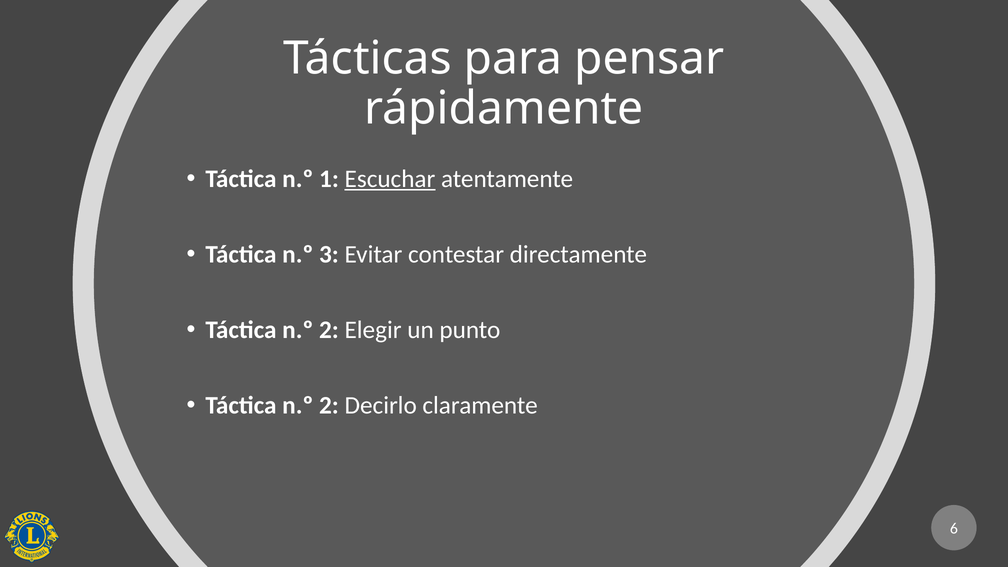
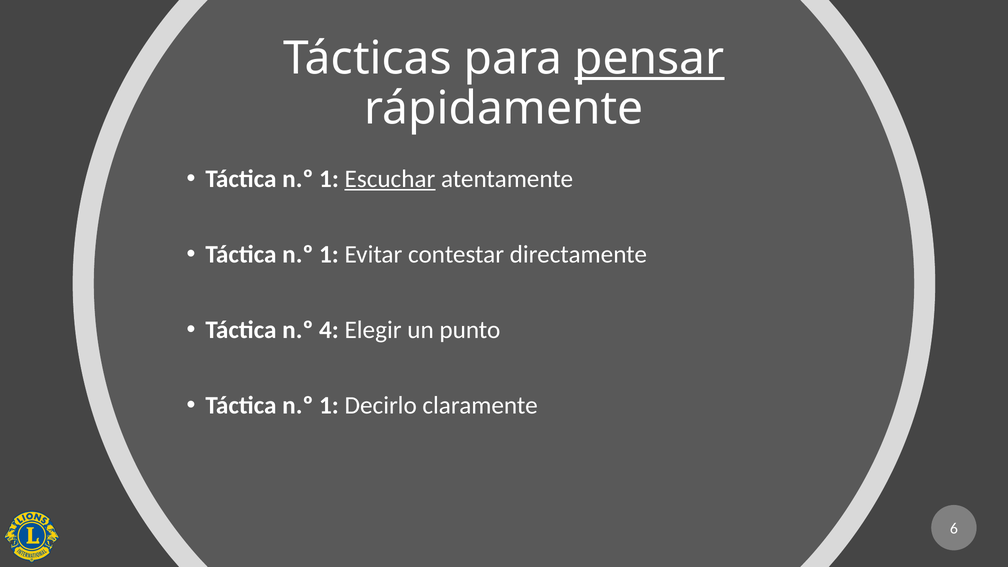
pensar underline: none -> present
3 at (329, 254): 3 -> 1
2 at (329, 330): 2 -> 4
2 at (329, 405): 2 -> 1
